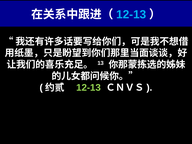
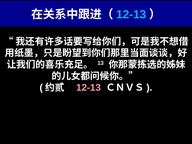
12-13 at (89, 88) colour: light green -> pink
